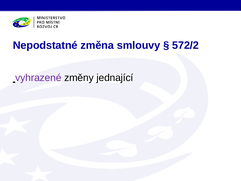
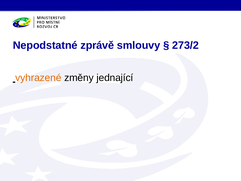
změna: změna -> zprávě
572/2: 572/2 -> 273/2
vyhrazené colour: purple -> orange
